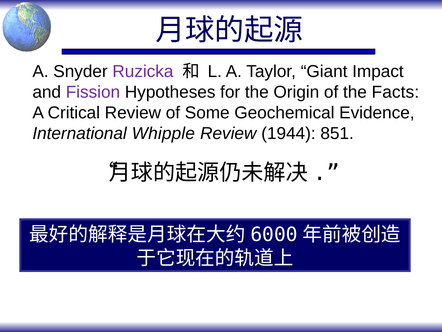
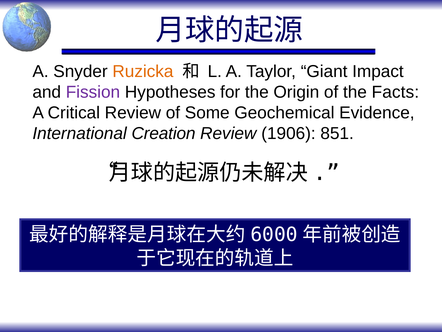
Ruzicka colour: purple -> orange
Whipple: Whipple -> Creation
1944: 1944 -> 1906
